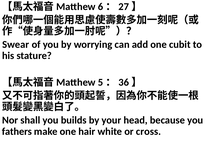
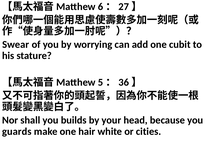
fathers: fathers -> guards
cross: cross -> cities
